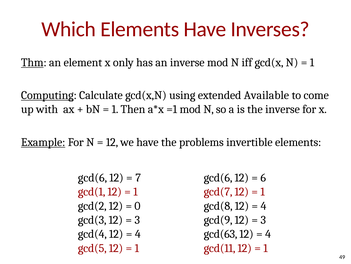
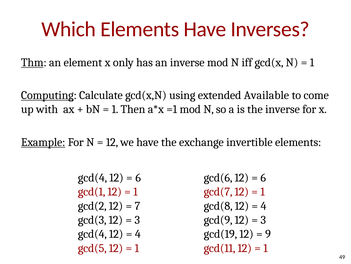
problems: problems -> exchange
gcd(6 at (93, 177): gcd(6 -> gcd(4
7 at (138, 177): 7 -> 6
0: 0 -> 7
gcd(63: gcd(63 -> gcd(19
4 at (268, 233): 4 -> 9
